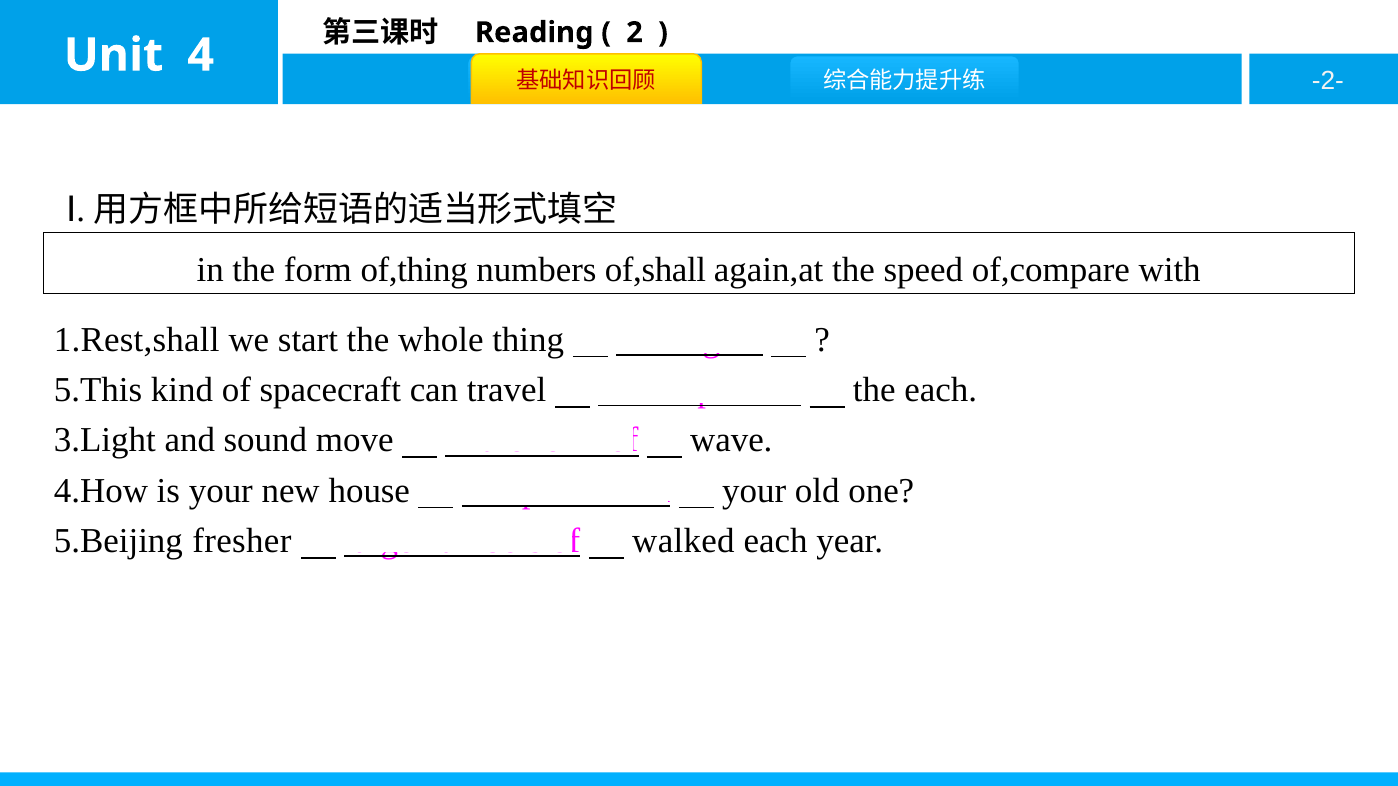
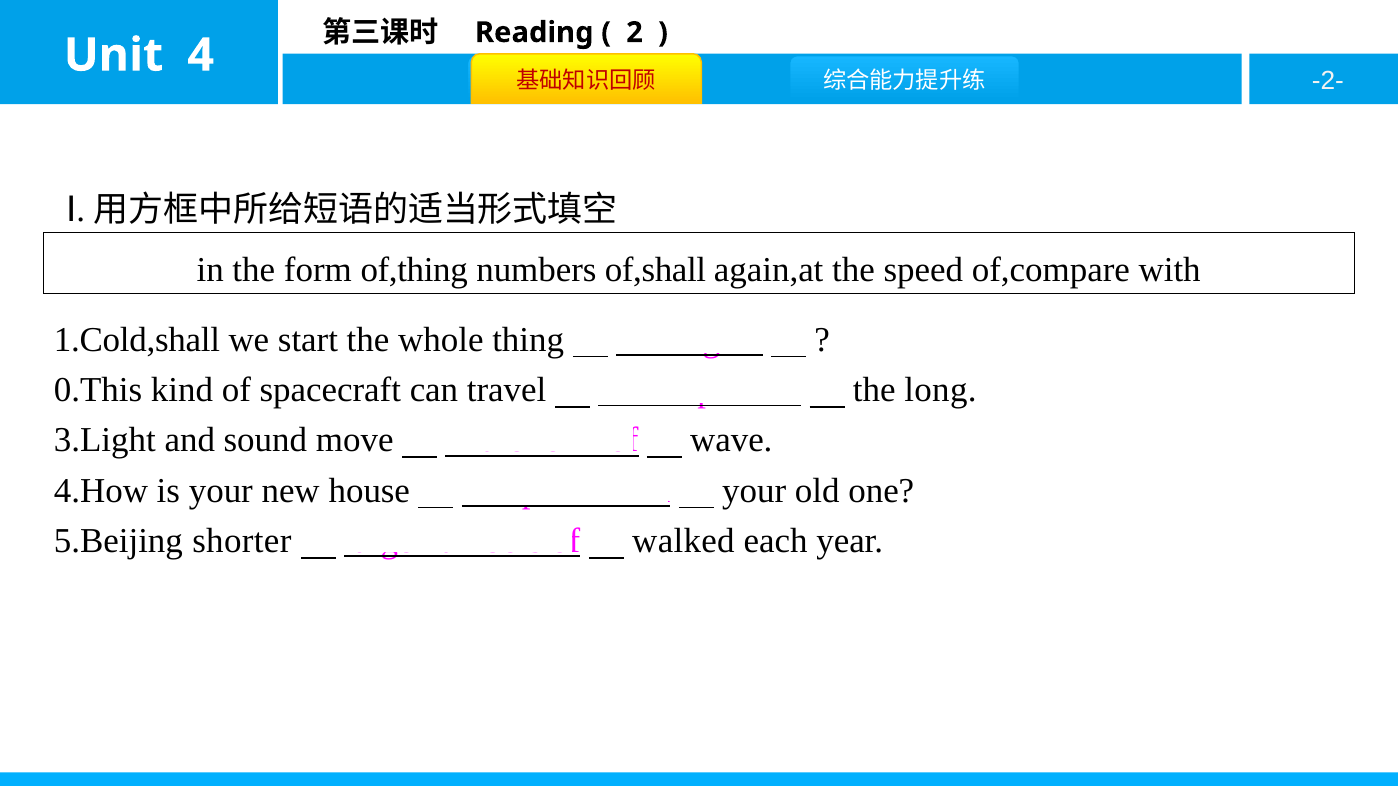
1.Rest,shall: 1.Rest,shall -> 1.Cold,shall
5.This: 5.This -> 0.This
the each: each -> long
fresher: fresher -> shorter
